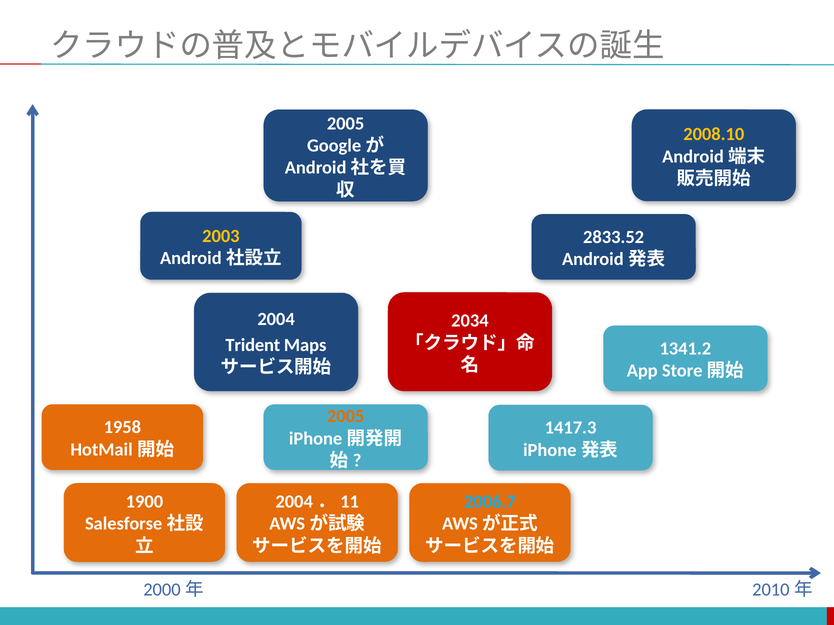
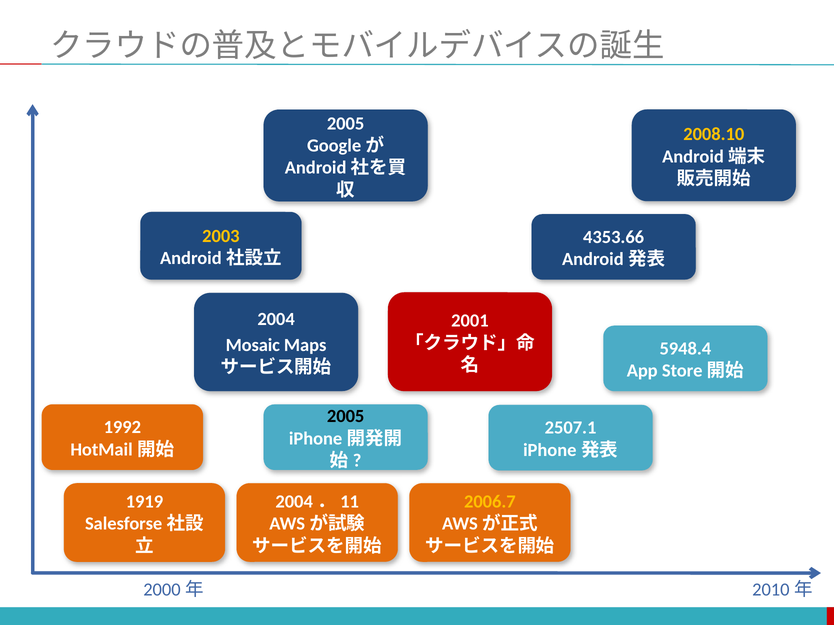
2833.52: 2833.52 -> 4353.66
2034: 2034 -> 2001
Trident: Trident -> Mosaic
1341.2: 1341.2 -> 5948.4
2005 at (346, 417) colour: orange -> black
1958: 1958 -> 1992
1417.3: 1417.3 -> 2507.1
1900: 1900 -> 1919
2006.7 colour: light blue -> yellow
